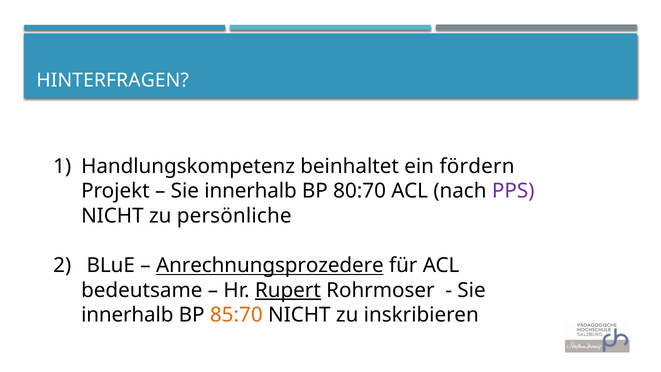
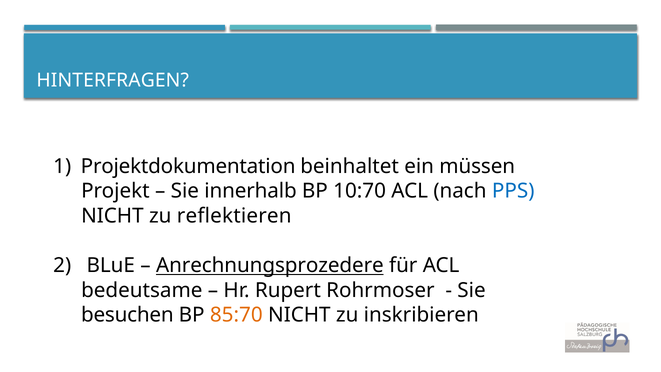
Handlungskompetenz: Handlungskompetenz -> Projektdokumentation
fördern: fördern -> müssen
80:70: 80:70 -> 10:70
PPS colour: purple -> blue
persönliche: persönliche -> reflektieren
Rupert underline: present -> none
innerhalb at (127, 315): innerhalb -> besuchen
